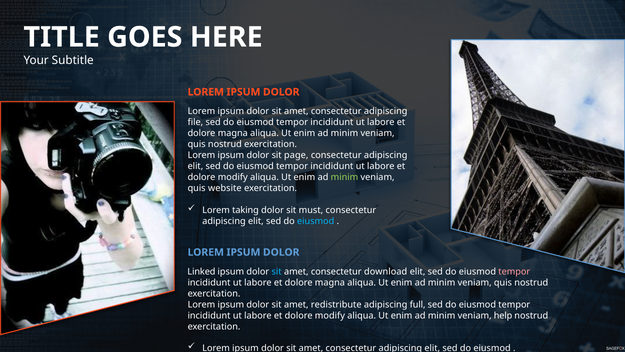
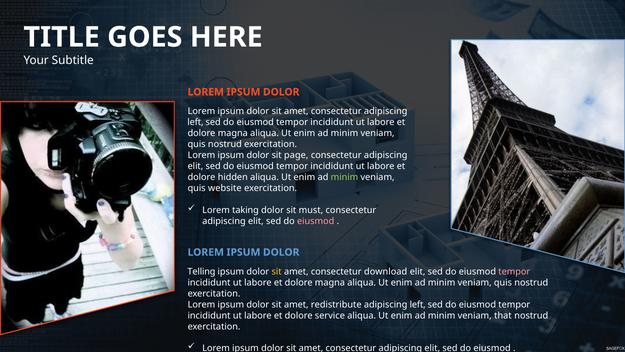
file at (195, 122): file -> left
modify at (233, 177): modify -> hidden
eiusmod at (316, 221) colour: light blue -> pink
Linked: Linked -> Telling
sit at (277, 271) colour: light blue -> yellow
full at (418, 304): full -> left
modify at (330, 315): modify -> service
help: help -> that
